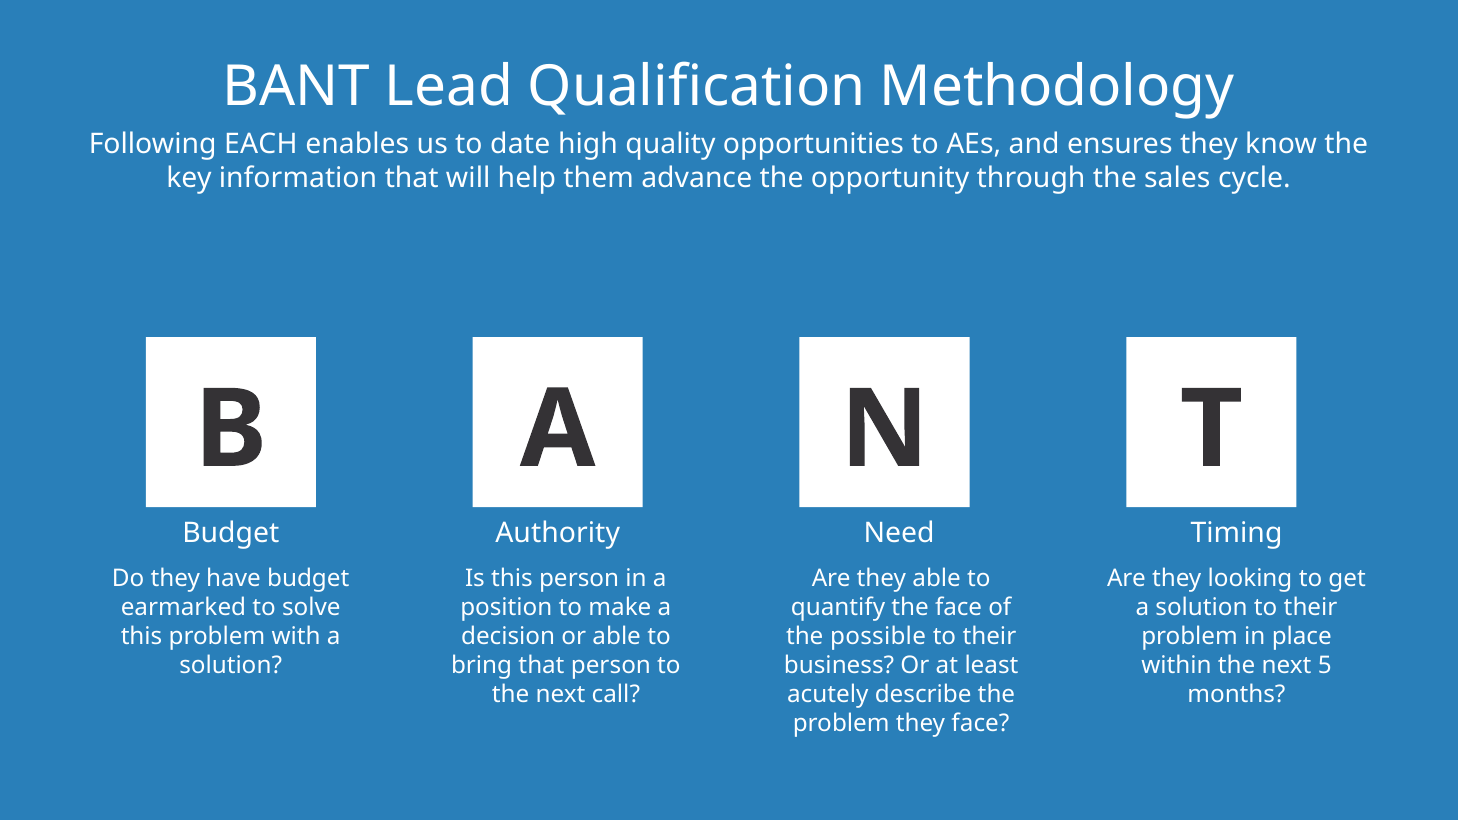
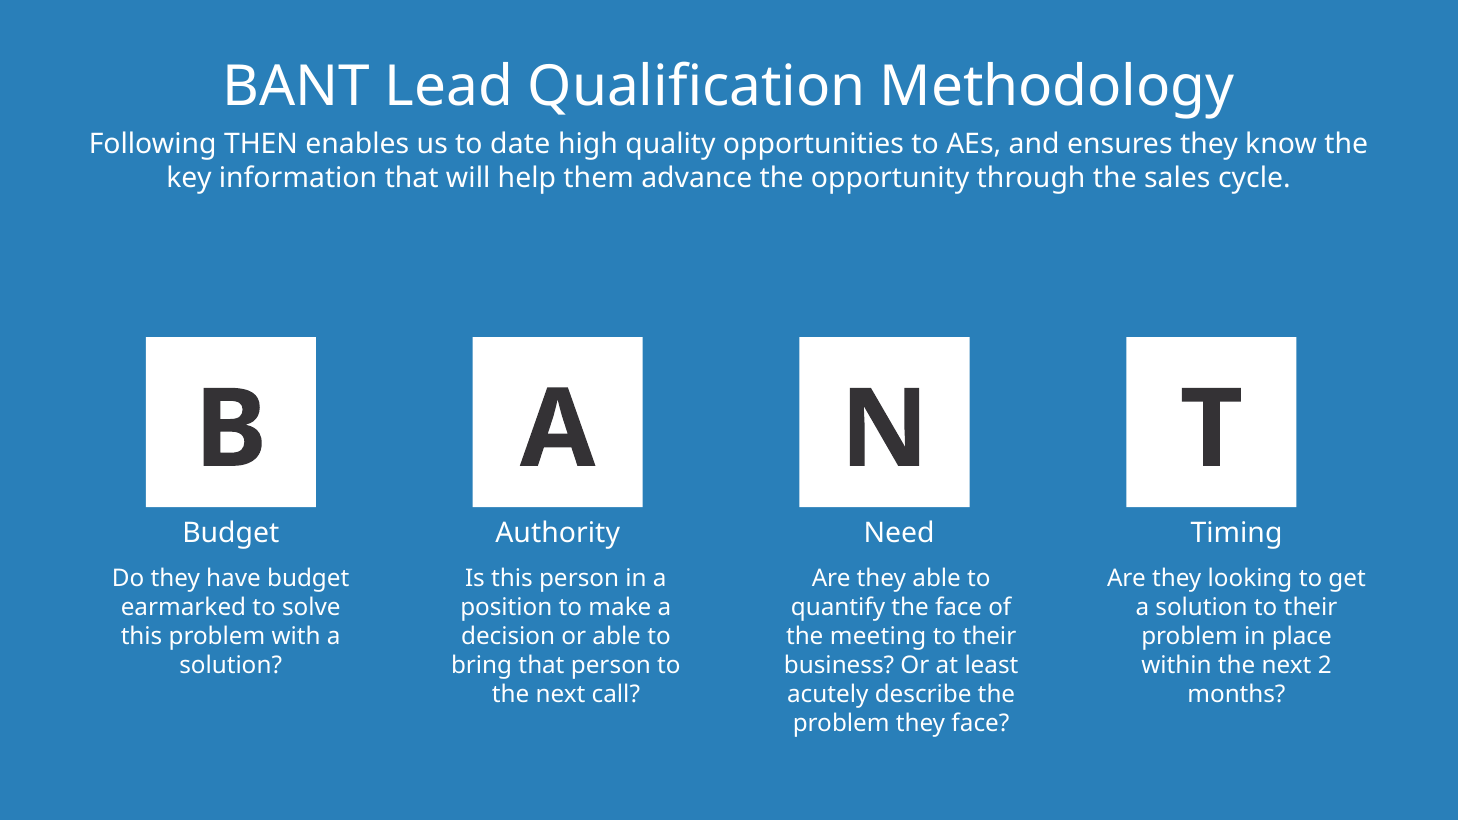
EACH: EACH -> THEN
possible: possible -> meeting
5: 5 -> 2
